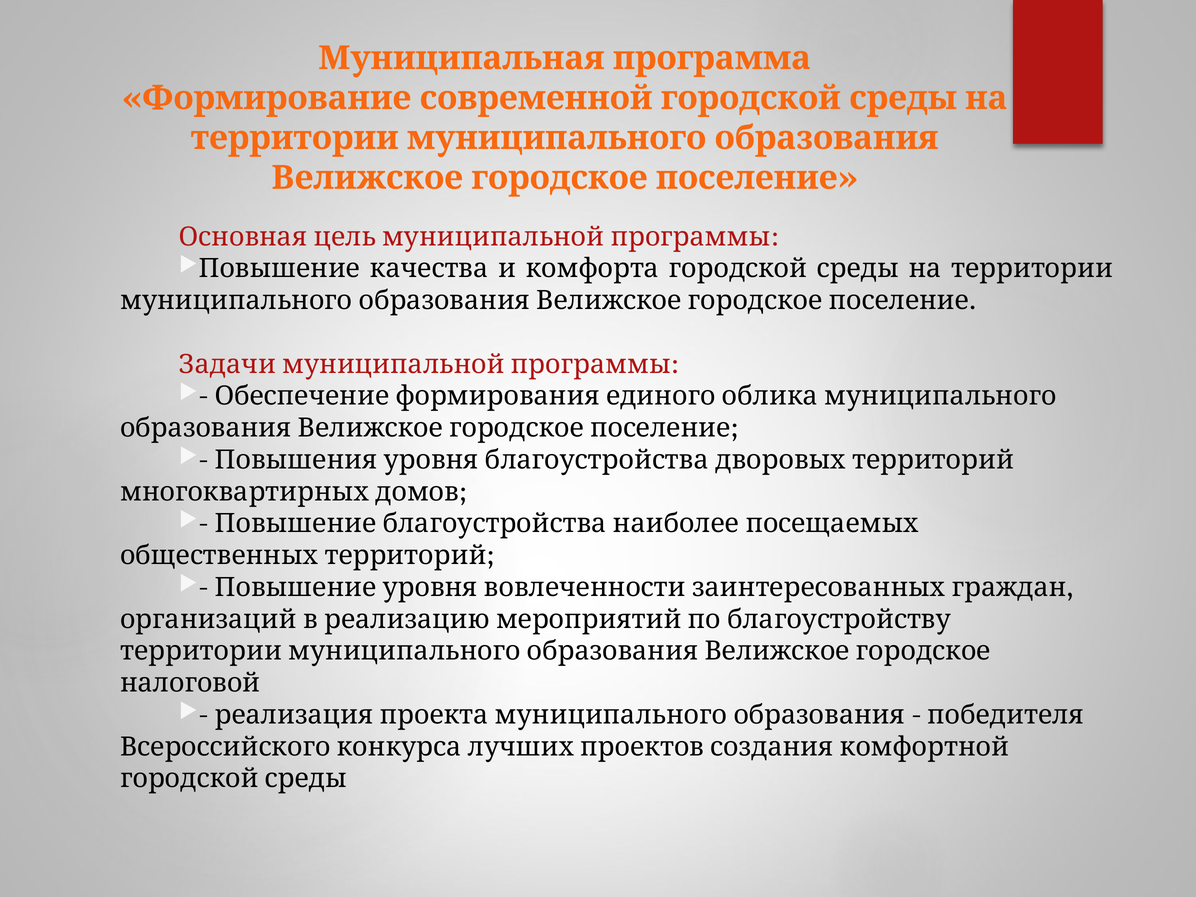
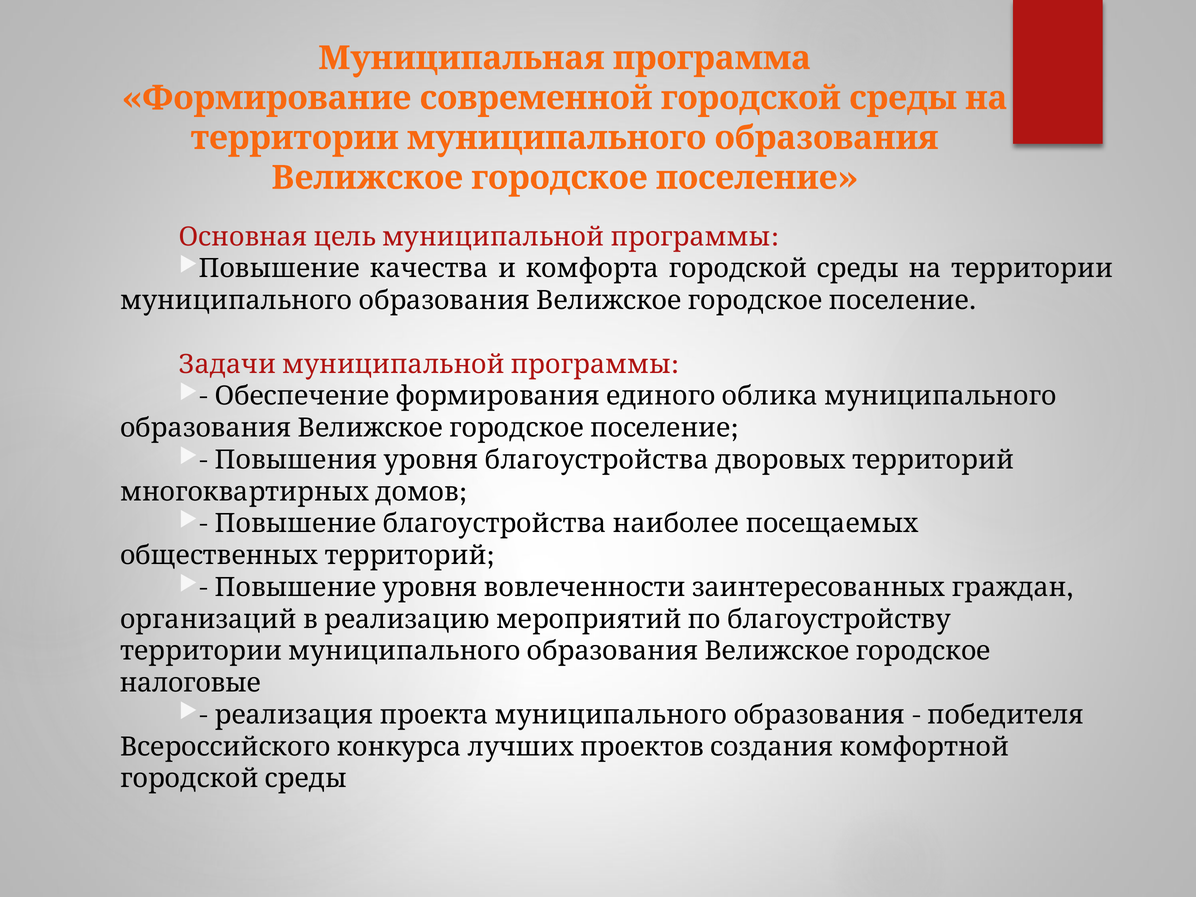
налоговой: налоговой -> налоговые
